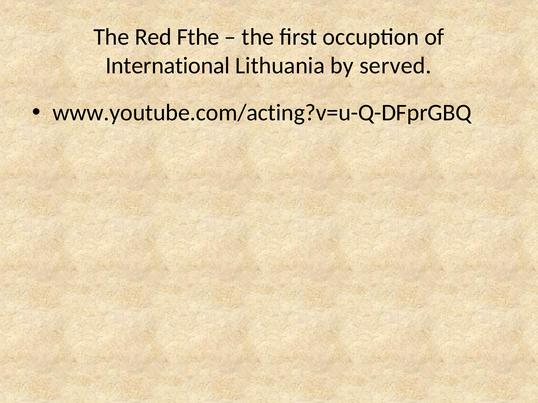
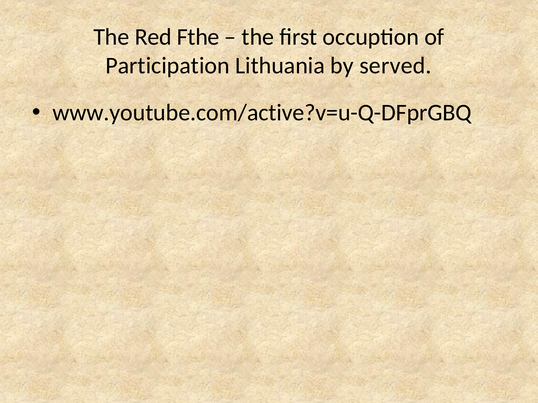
International: International -> Participation
www.youtube.com/acting?v=u-Q-DFprGBQ: www.youtube.com/acting?v=u-Q-DFprGBQ -> www.youtube.com/active?v=u-Q-DFprGBQ
